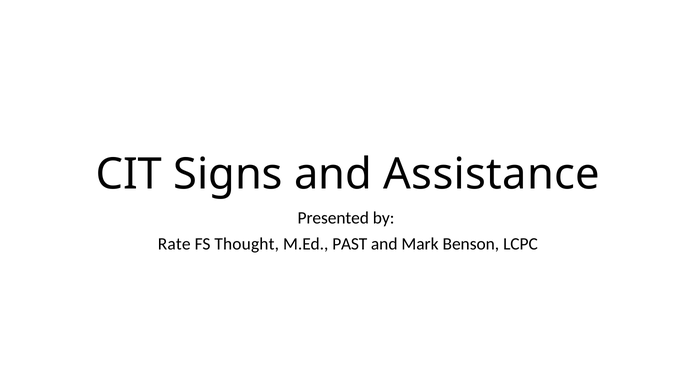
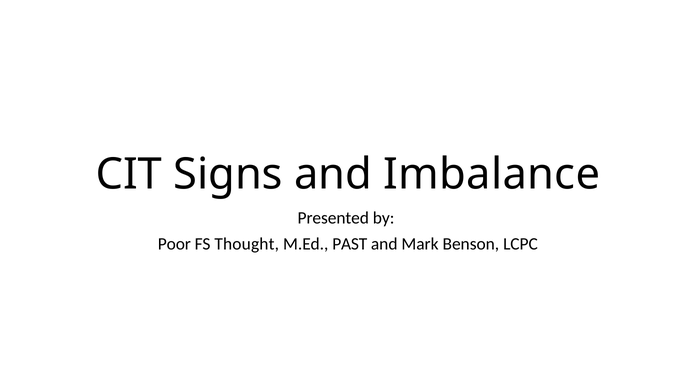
Assistance: Assistance -> Imbalance
Rate: Rate -> Poor
